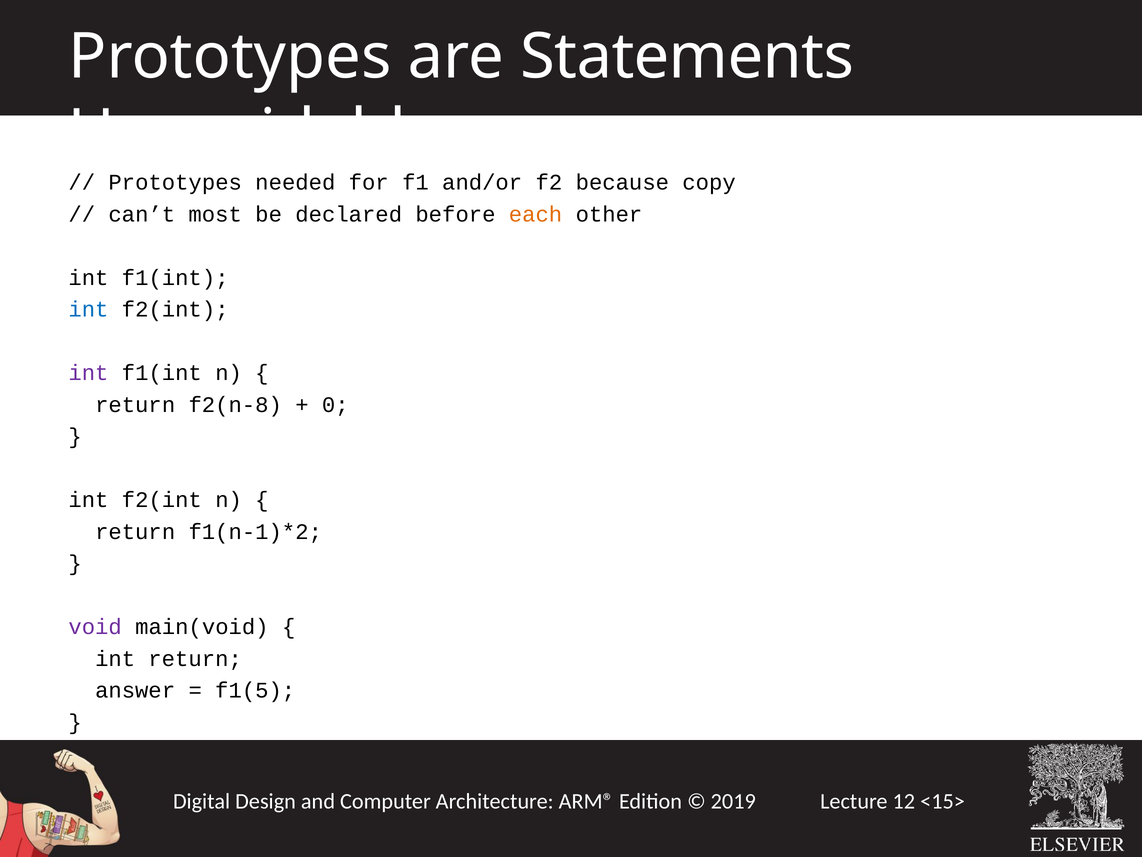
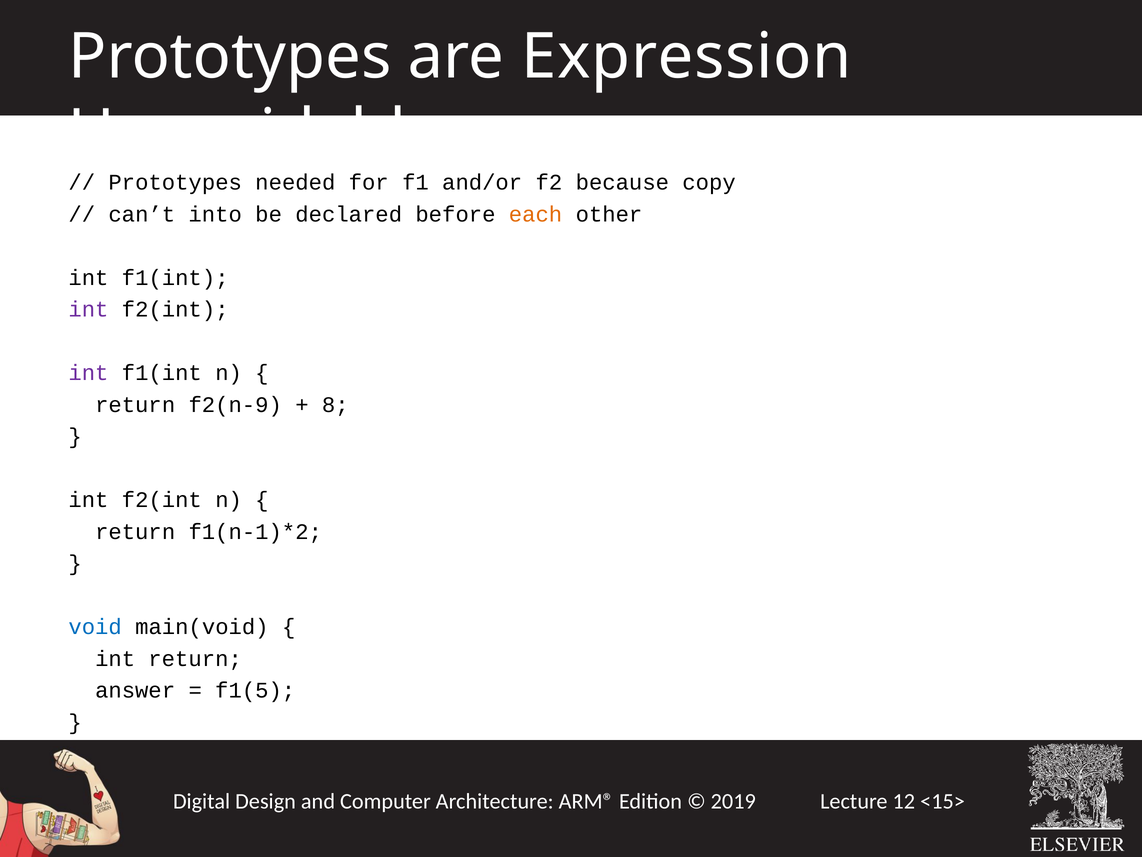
Statements: Statements -> Expression
most: most -> into
int at (88, 309) colour: blue -> purple
f2(n-8: f2(n-8 -> f2(n-9
0: 0 -> 8
void colour: purple -> blue
